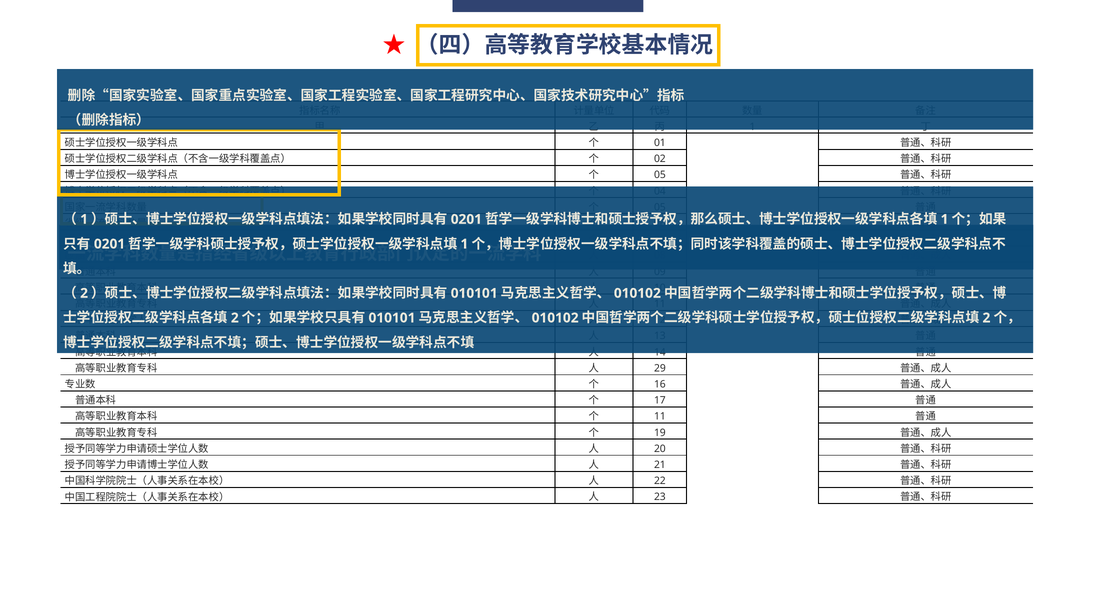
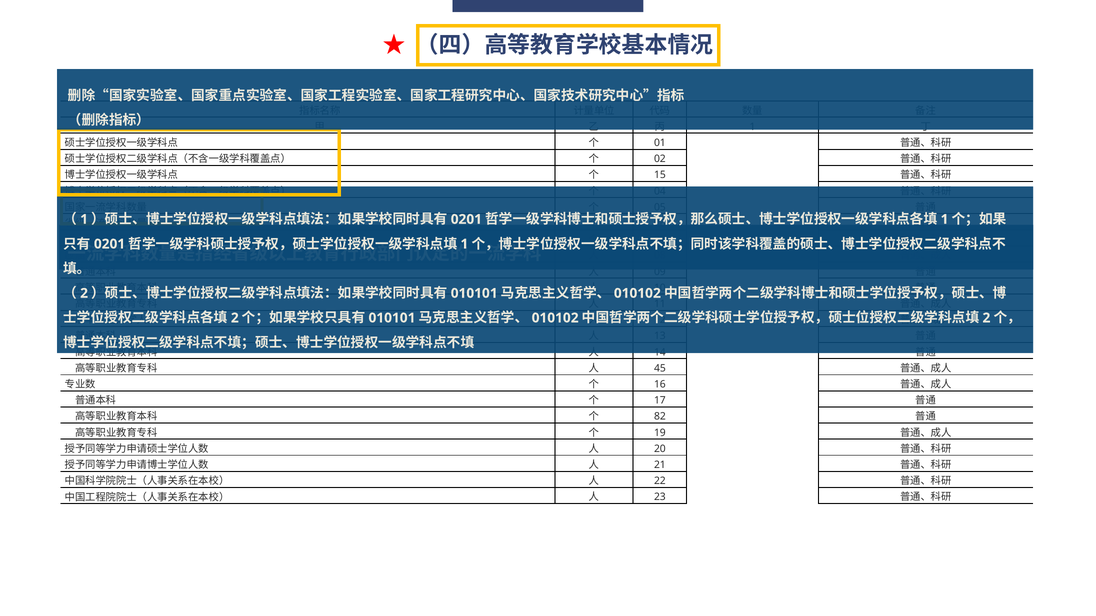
05 at (660, 175): 05 -> 15
29: 29 -> 45
11 at (660, 417): 11 -> 82
